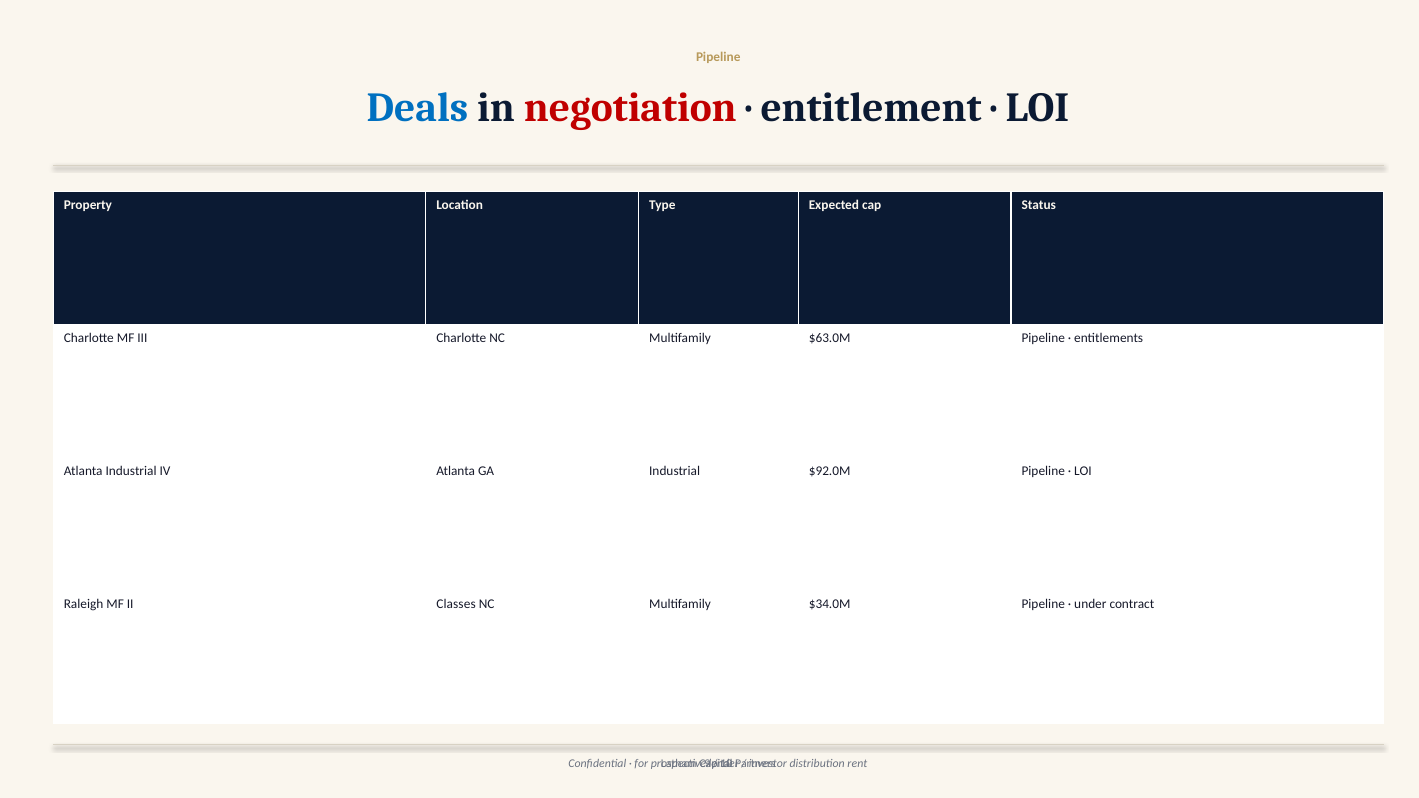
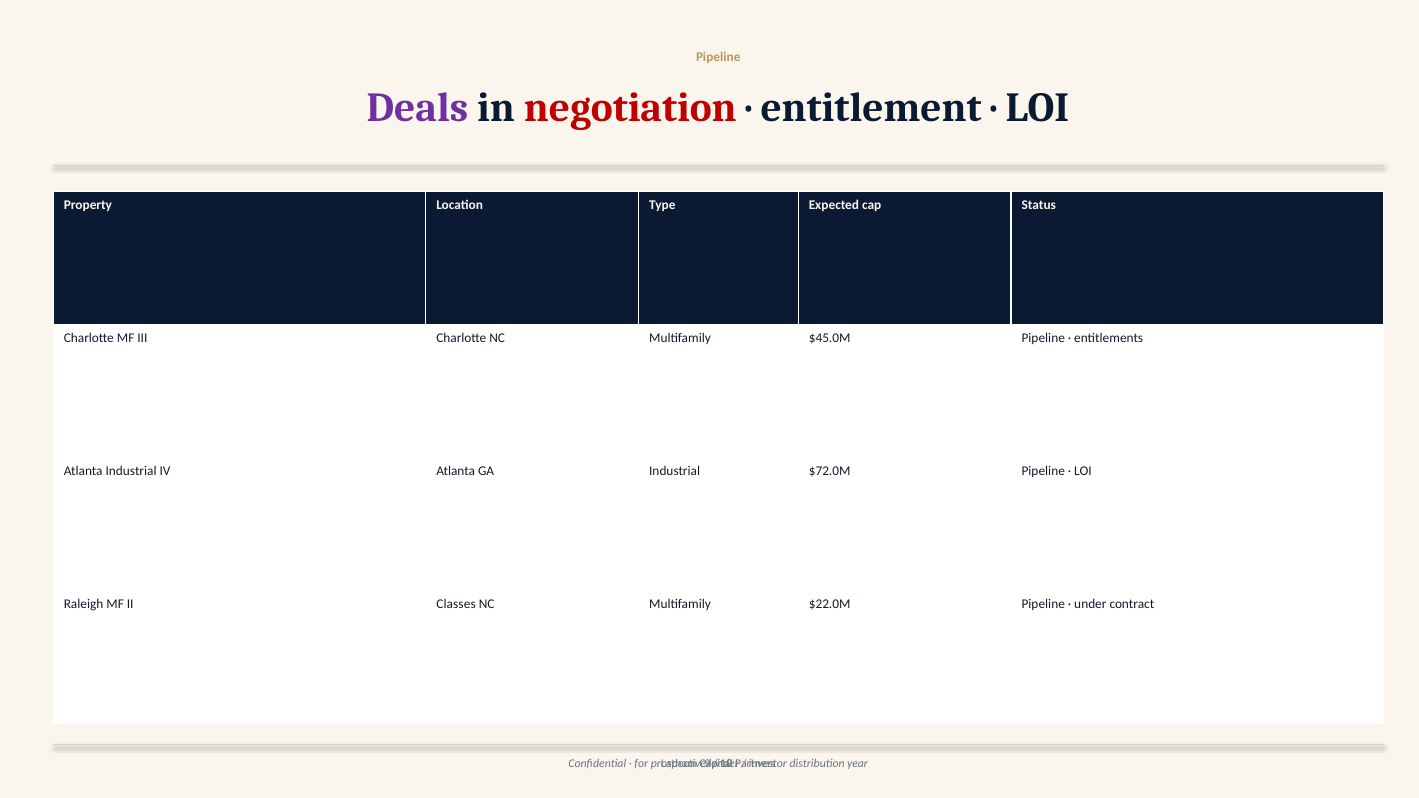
Deals colour: blue -> purple
$63.0M: $63.0M -> $45.0M
$92.0M: $92.0M -> $72.0M
$34.0M: $34.0M -> $22.0M
rent: rent -> year
